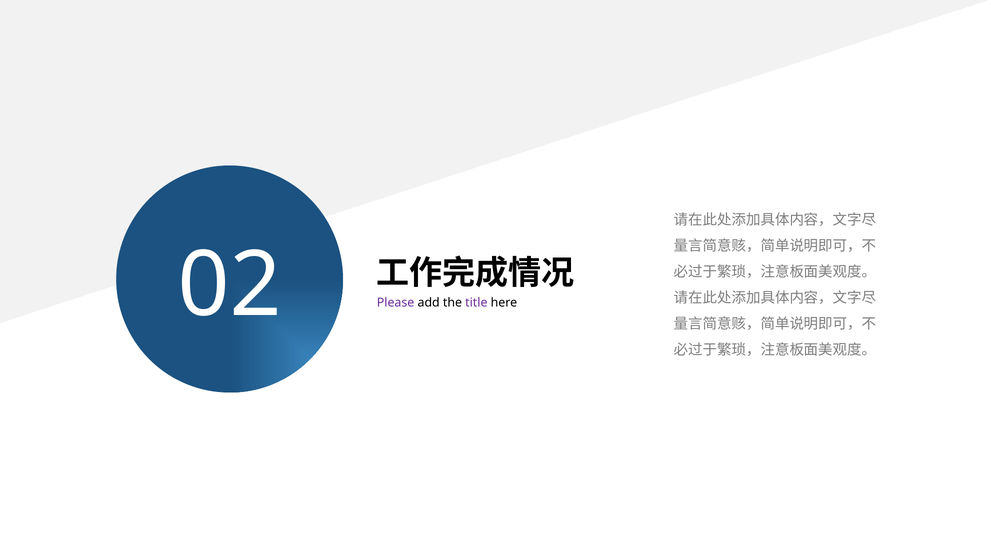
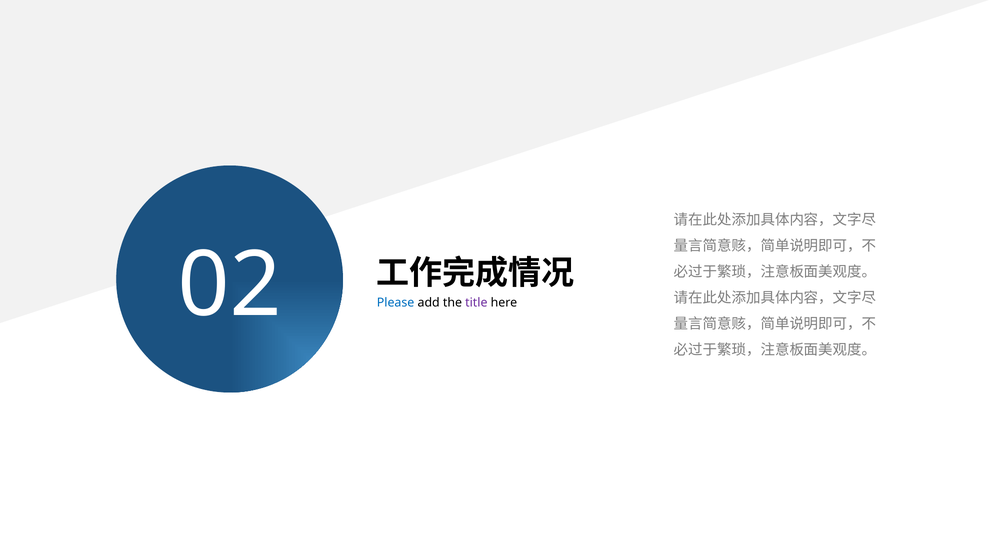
Please colour: purple -> blue
